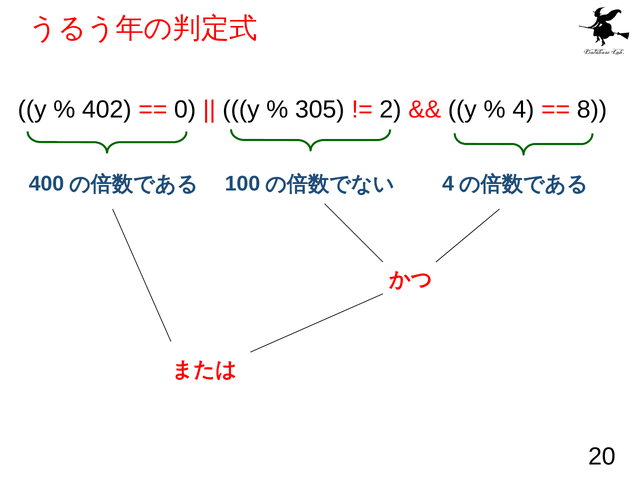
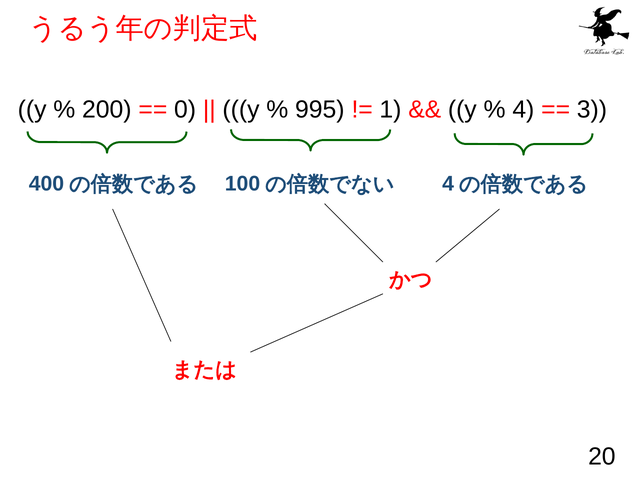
402: 402 -> 200
305: 305 -> 995
2: 2 -> 1
8: 8 -> 3
